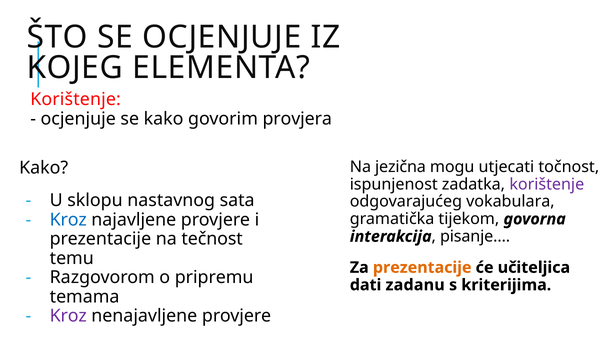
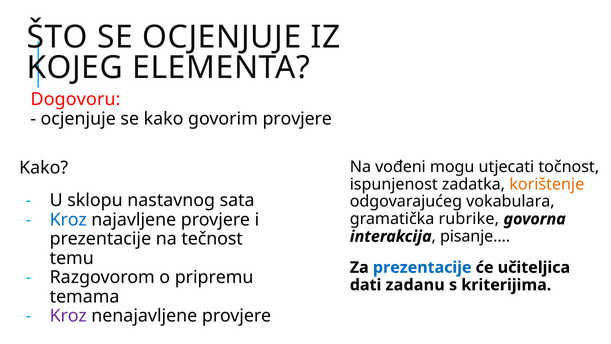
Korištenje at (76, 99): Korištenje -> Dogovoru
govorim provjera: provjera -> provjere
jezična: jezična -> vođeni
korištenje at (547, 184) colour: purple -> orange
tijekom: tijekom -> rubrike
prezentacije at (422, 267) colour: orange -> blue
